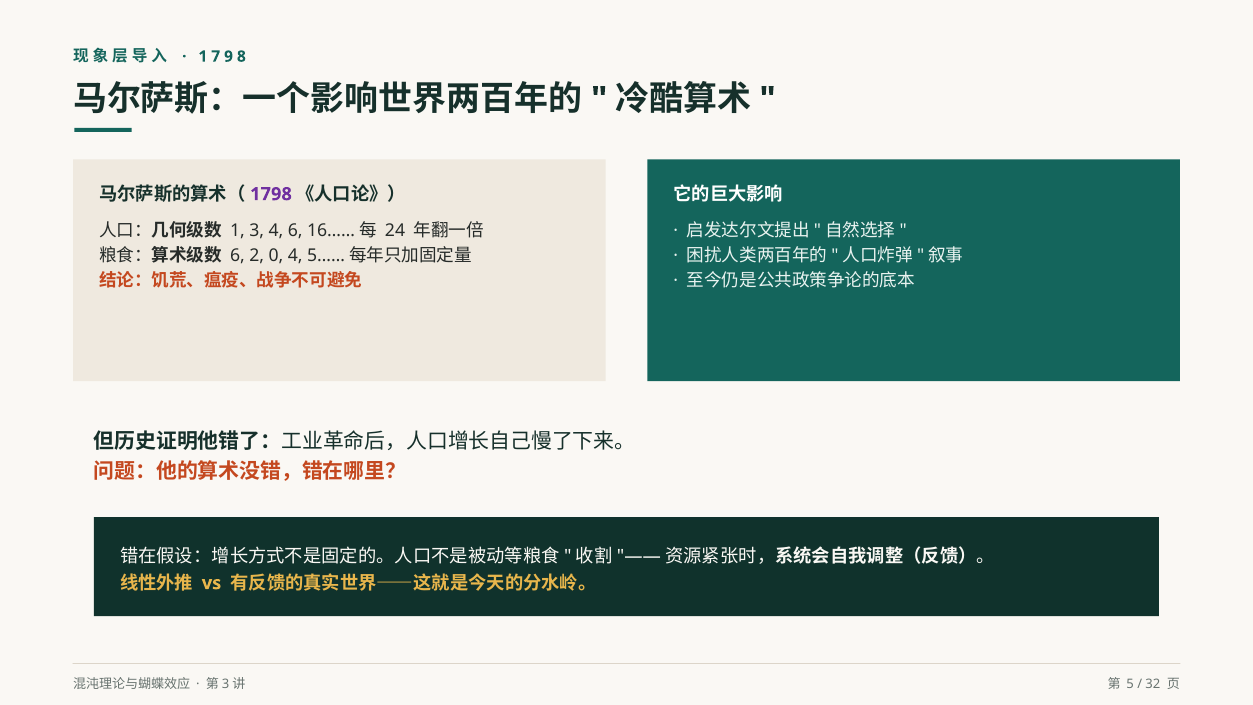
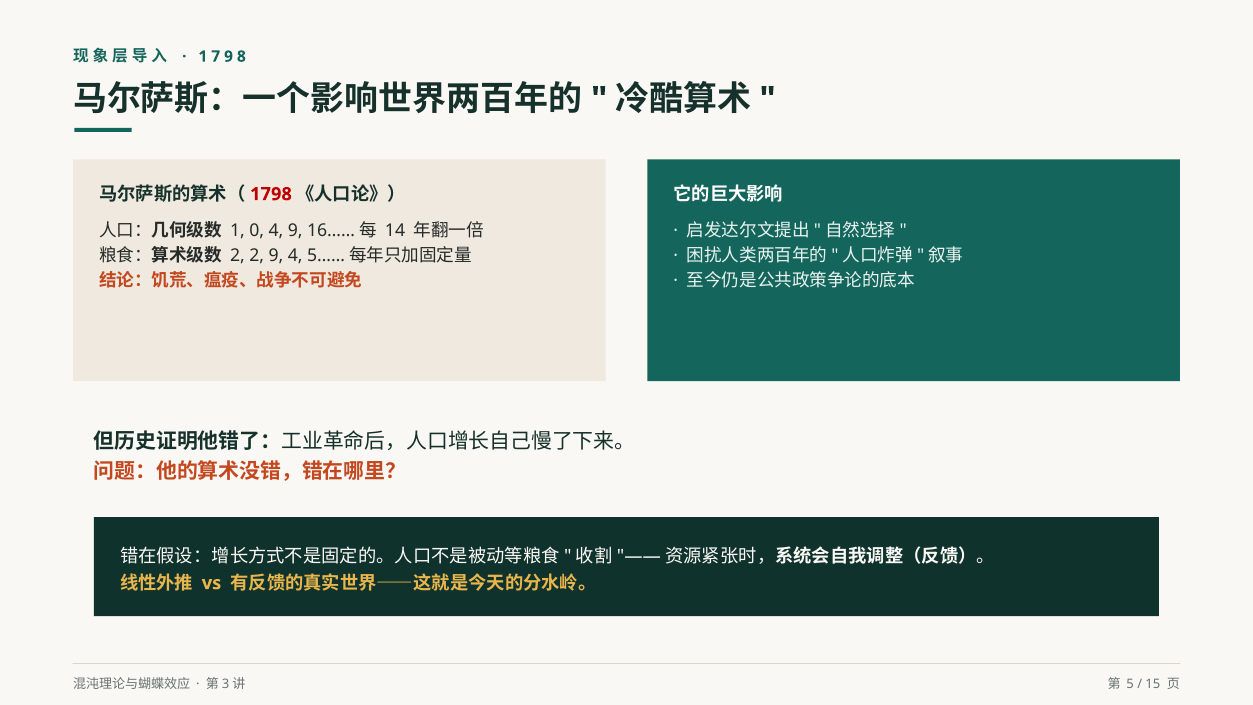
1798 at (271, 194) colour: purple -> red
3: 3 -> 0
4 6: 6 -> 9
24: 24 -> 14
6 at (237, 256): 6 -> 2
2 0: 0 -> 9
32: 32 -> 15
